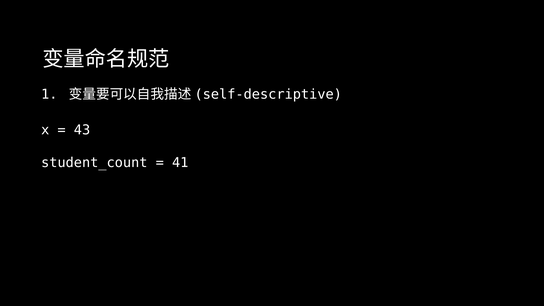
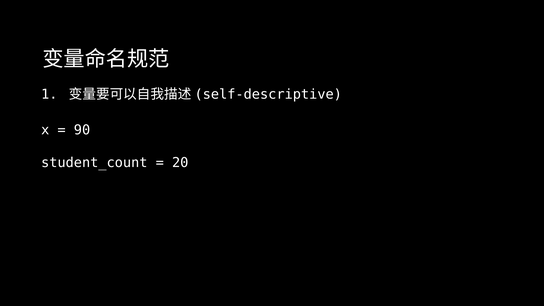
43: 43 -> 90
41: 41 -> 20
